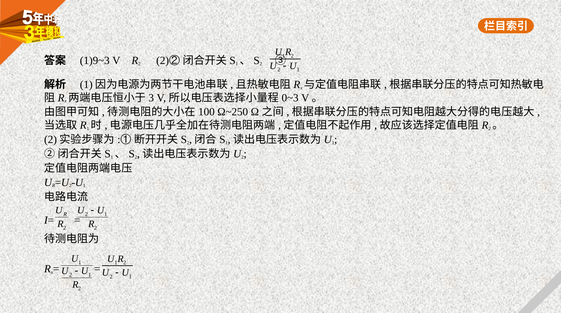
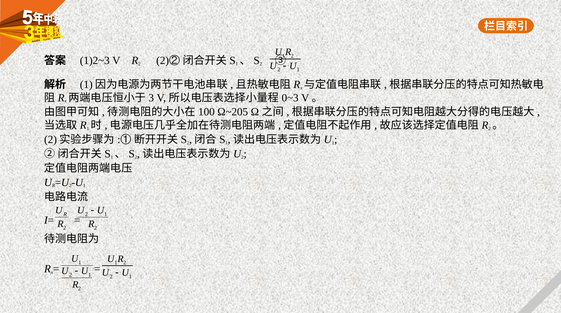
1)9~3: 1)9~3 -> 1)2~3
Ω~250: Ω~250 -> Ω~205
